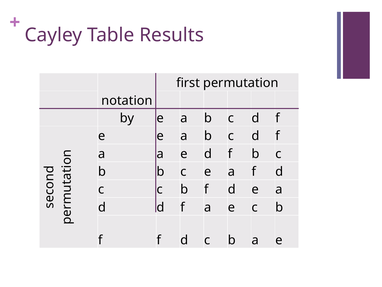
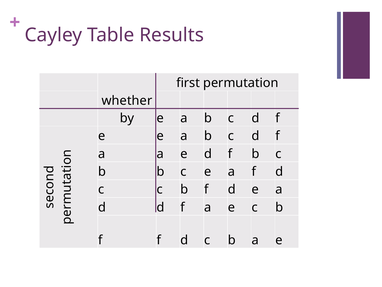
notation: notation -> whether
